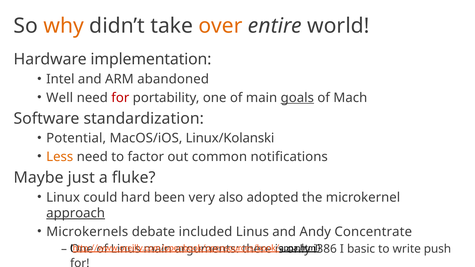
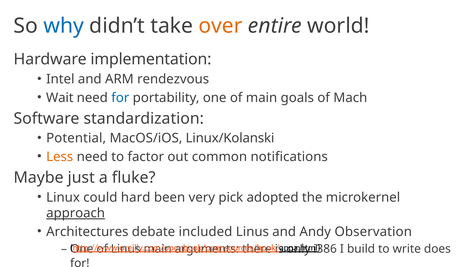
why colour: orange -> blue
abandoned: abandoned -> rendezvous
Well: Well -> Wait
for at (120, 98) colour: red -> blue
goals underline: present -> none
also: also -> pick
Microkernels: Microkernels -> Architectures
Concentrate: Concentrate -> Observation
basic: basic -> build
push: push -> does
